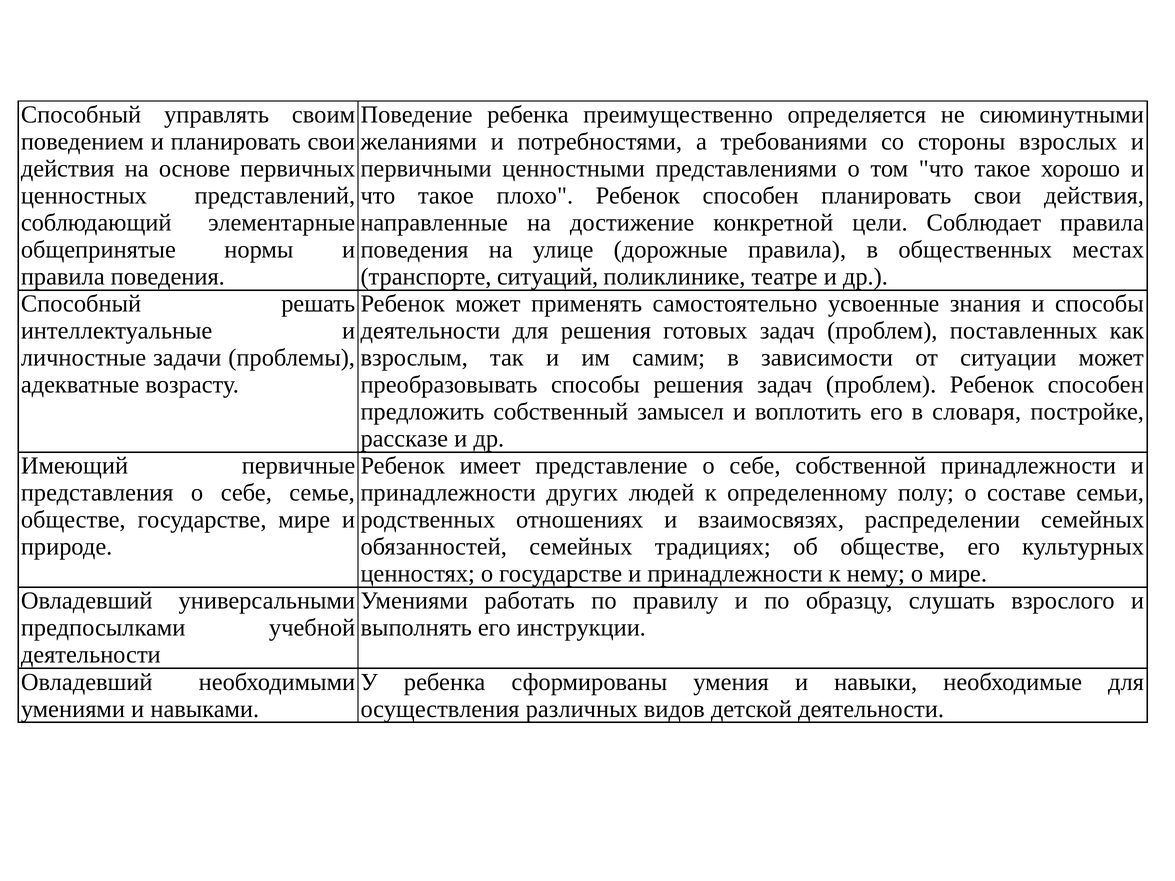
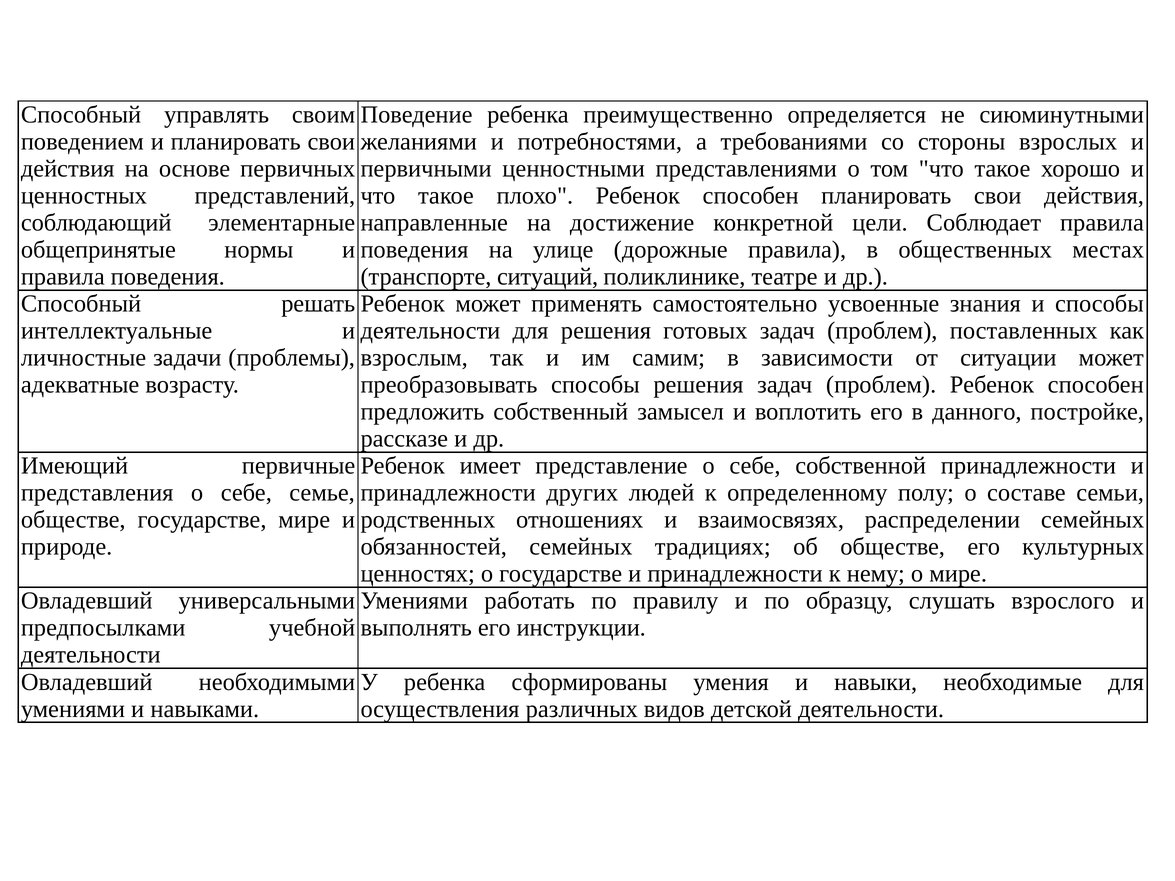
словаря: словаря -> данного
